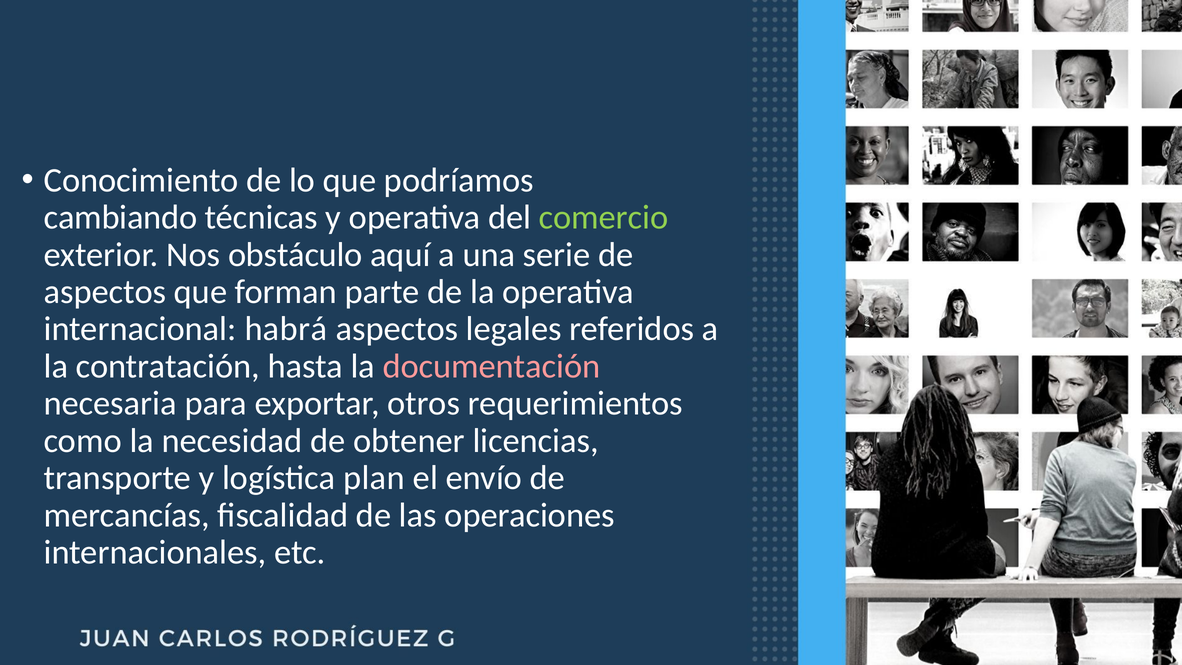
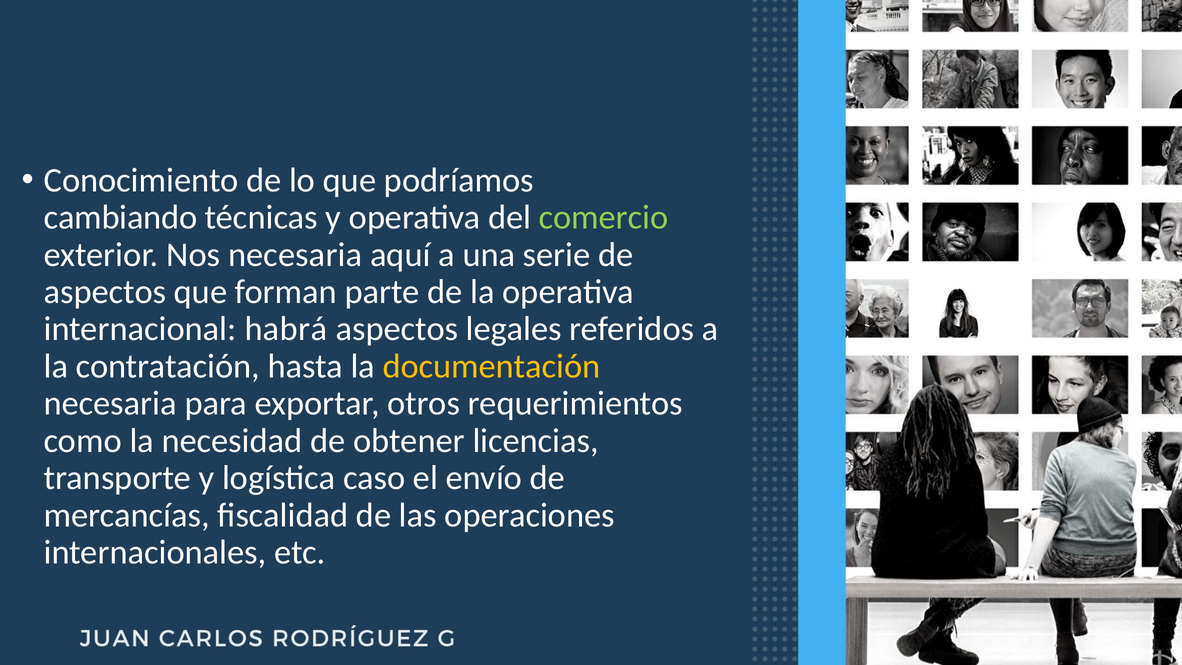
Nos obstáculo: obstáculo -> necesaria
documentación colour: pink -> yellow
plan: plan -> caso
